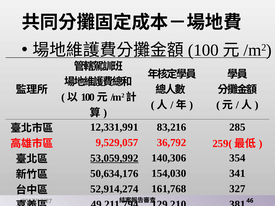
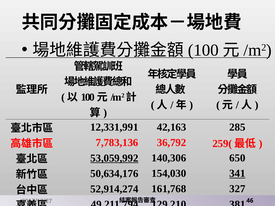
83,216: 83,216 -> 42,163
9,529,057: 9,529,057 -> 7,783,136
354: 354 -> 650
341 underline: none -> present
